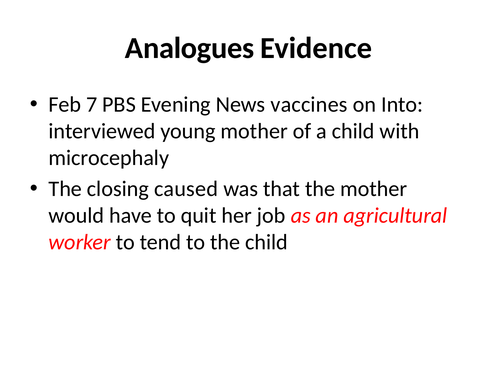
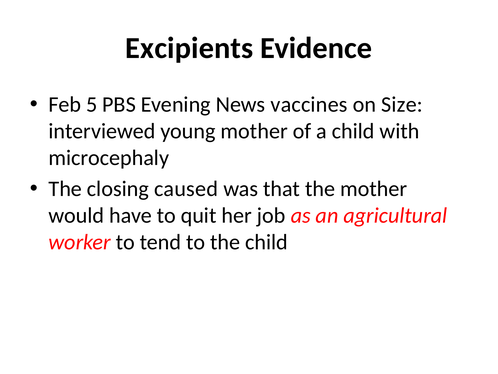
Analogues: Analogues -> Excipients
7: 7 -> 5
Into: Into -> Size
